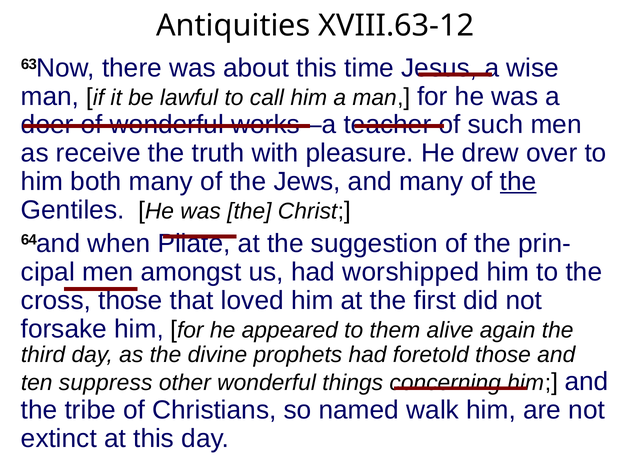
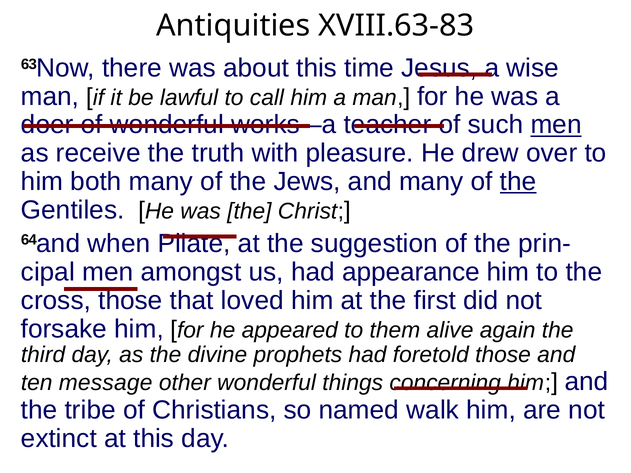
XVIII.63-12: XVIII.63-12 -> XVIII.63-83
men at (556, 125) underline: none -> present
worshipped: worshipped -> appearance
suppress: suppress -> message
